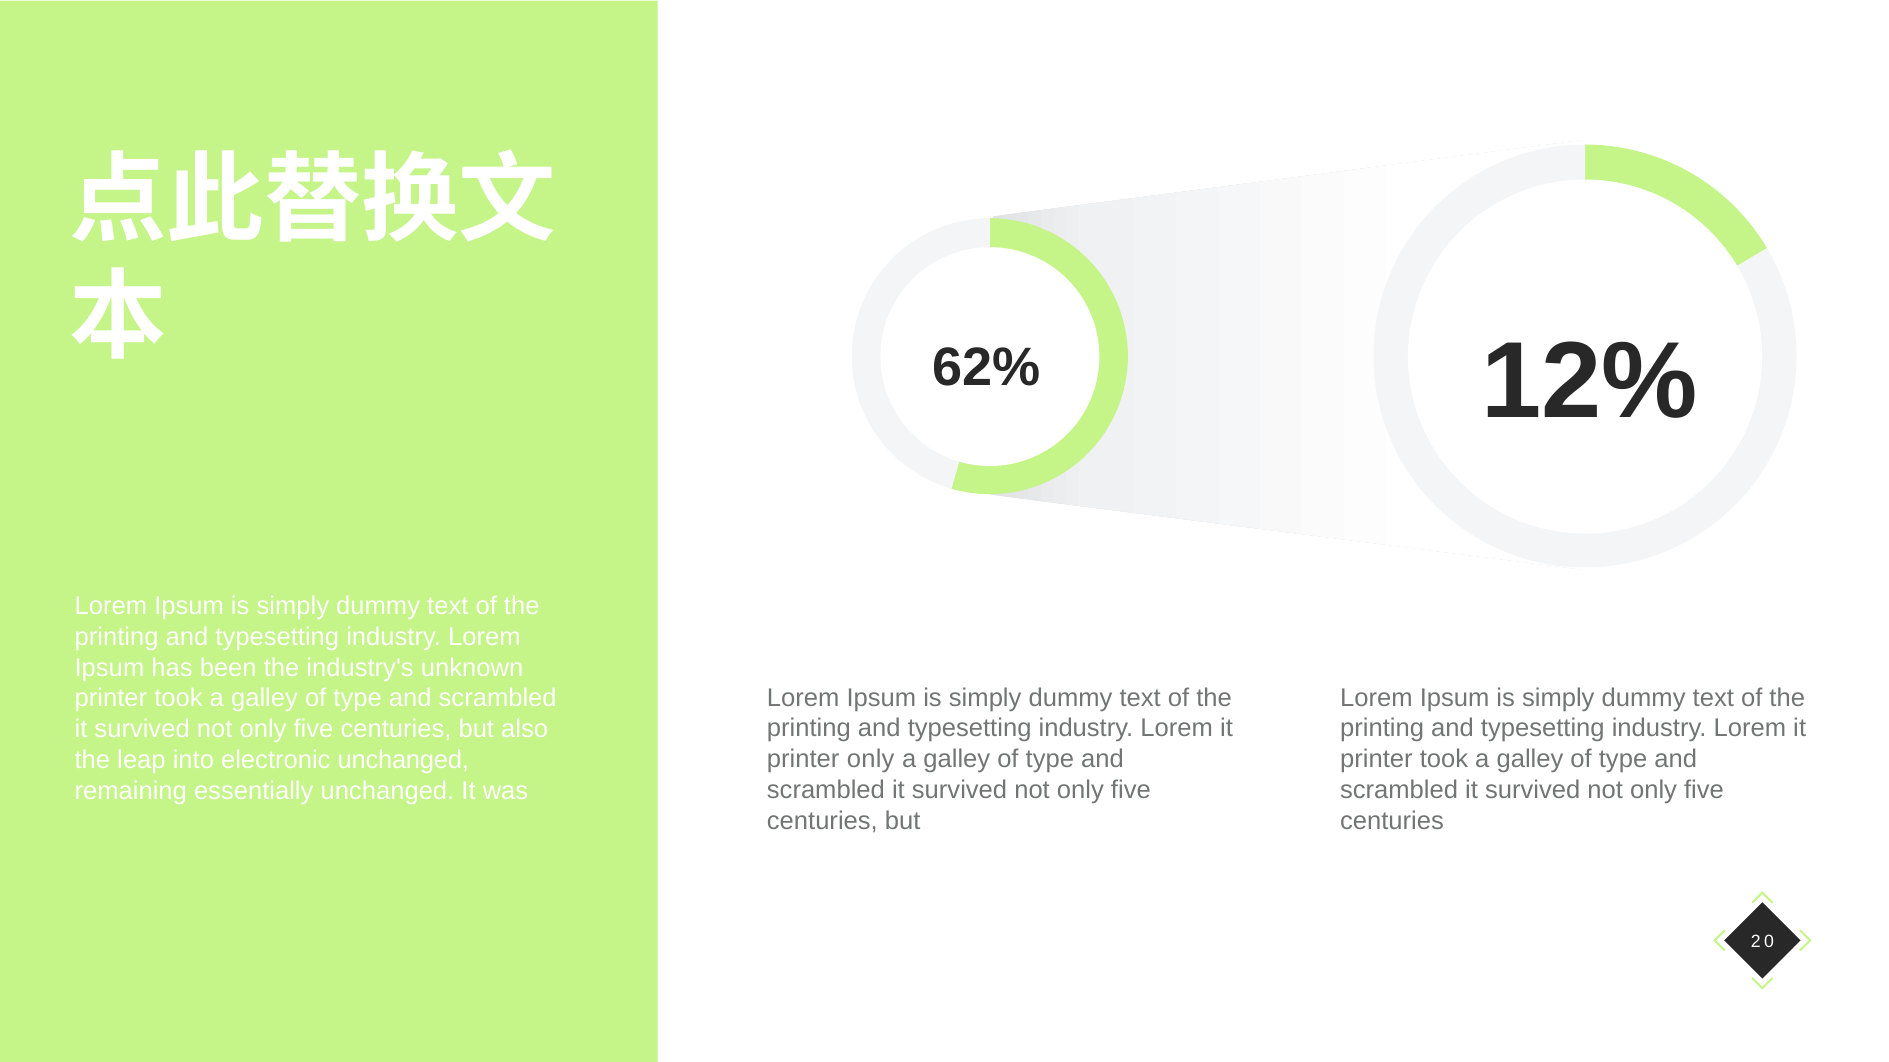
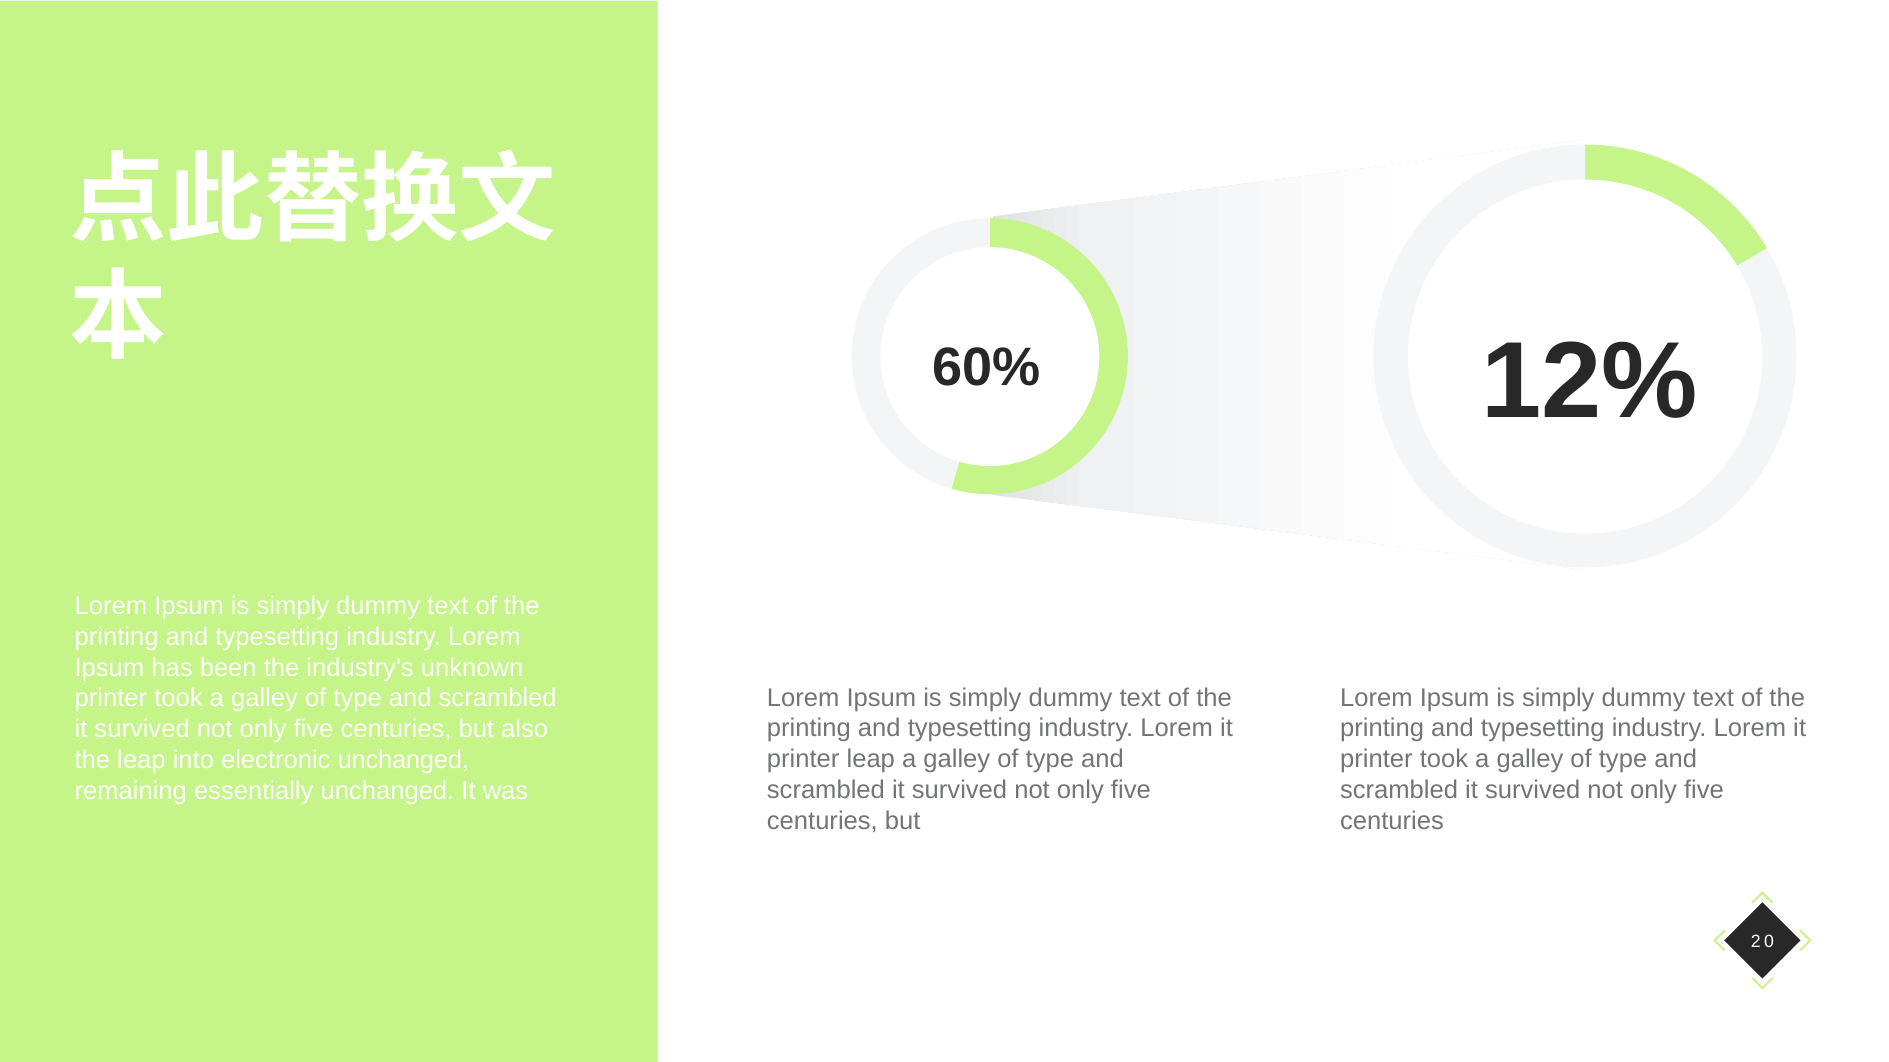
62%: 62% -> 60%
printer only: only -> leap
